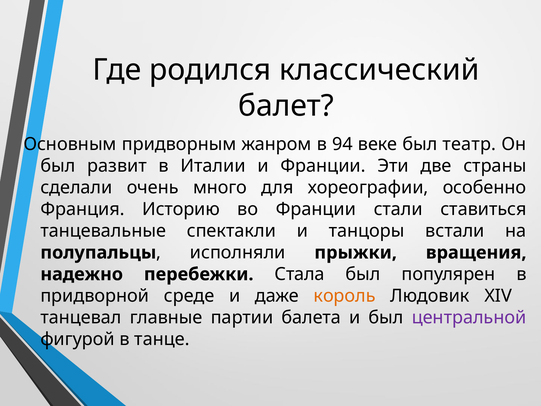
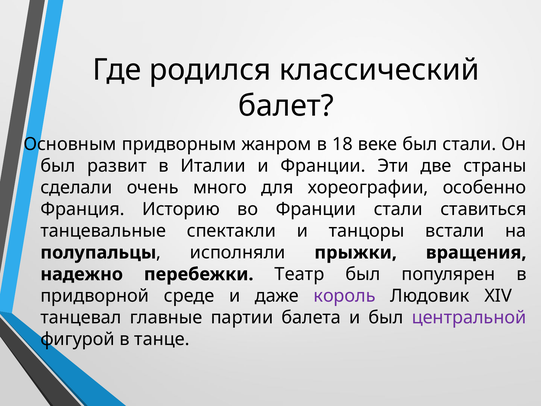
94: 94 -> 18
был театр: театр -> стали
Стала: Стала -> Театр
король colour: orange -> purple
